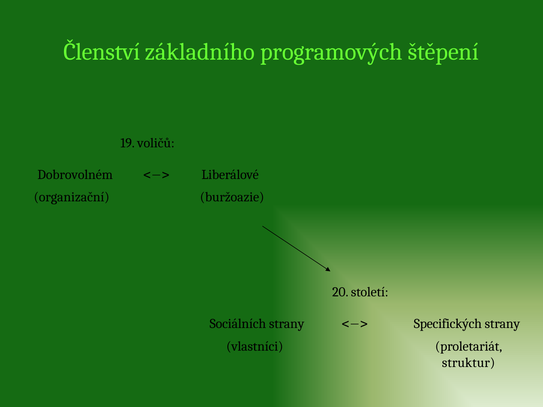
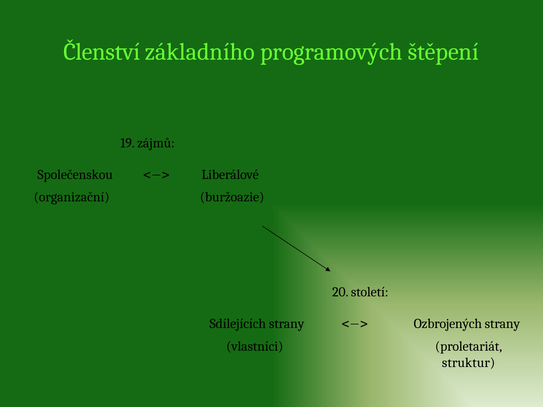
voličů: voličů -> zájmů
Dobrovolném: Dobrovolném -> Společenskou
Sociálních: Sociálních -> Sdílejících
Specifických: Specifických -> Ozbrojených
